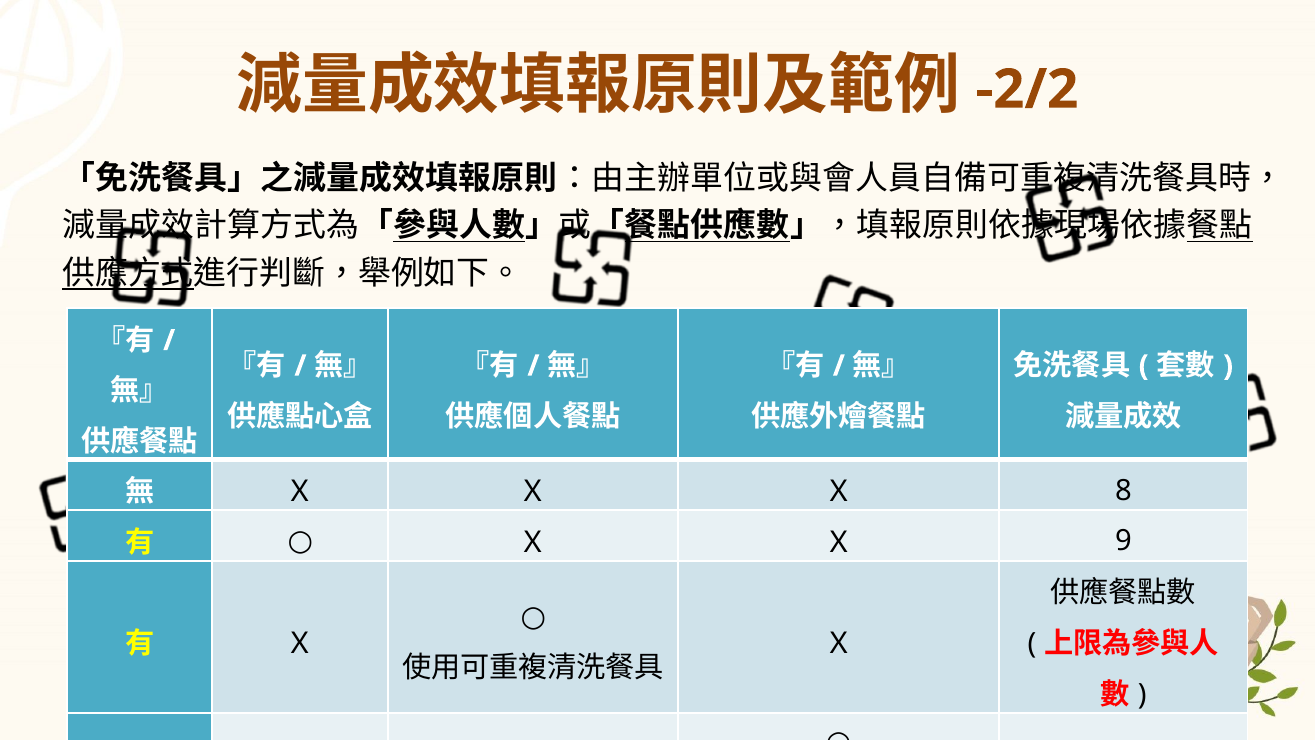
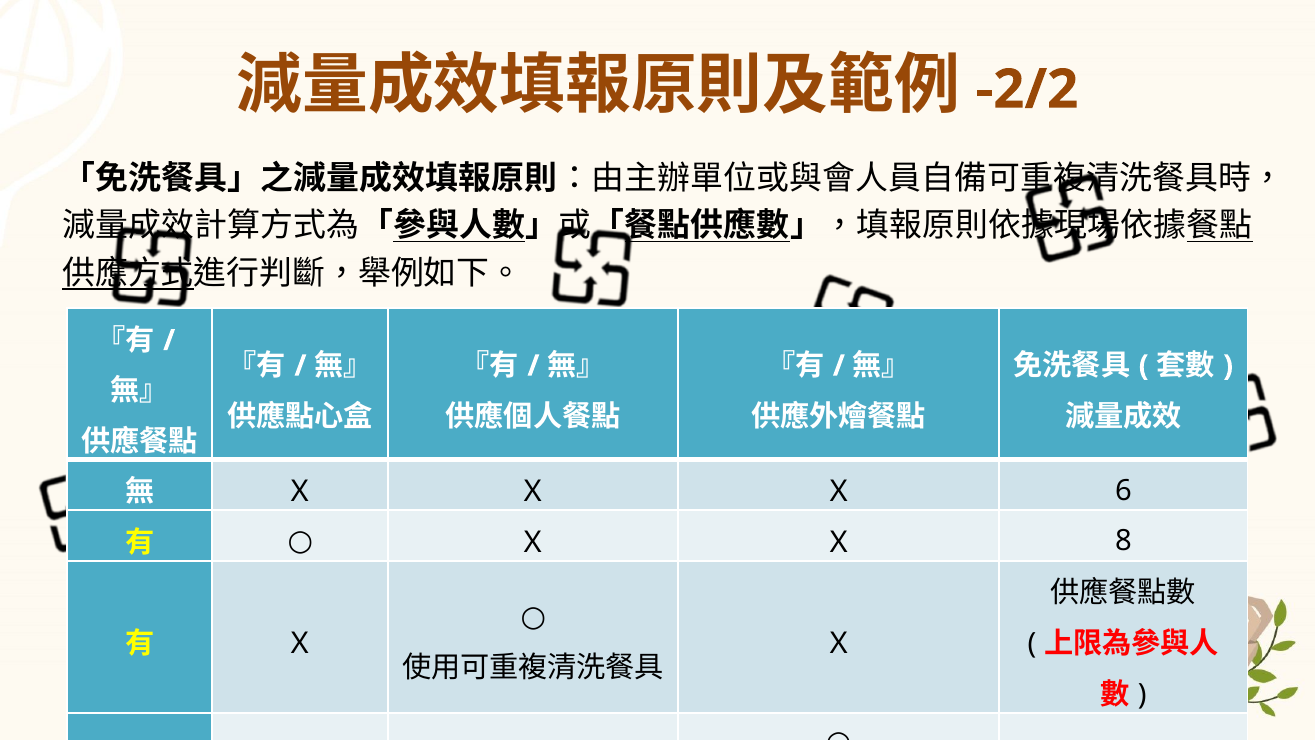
8: 8 -> 6
9: 9 -> 8
